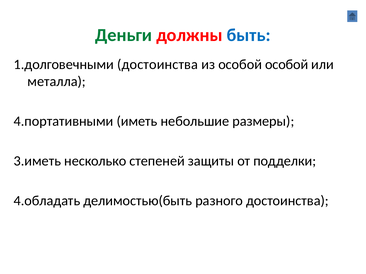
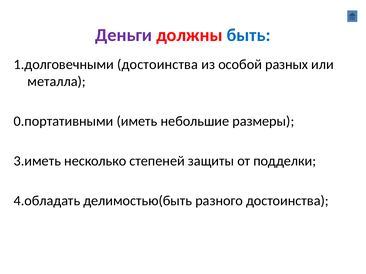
Деньги colour: green -> purple
особой особой: особой -> разных
4.портативными: 4.портативными -> 0.портативными
